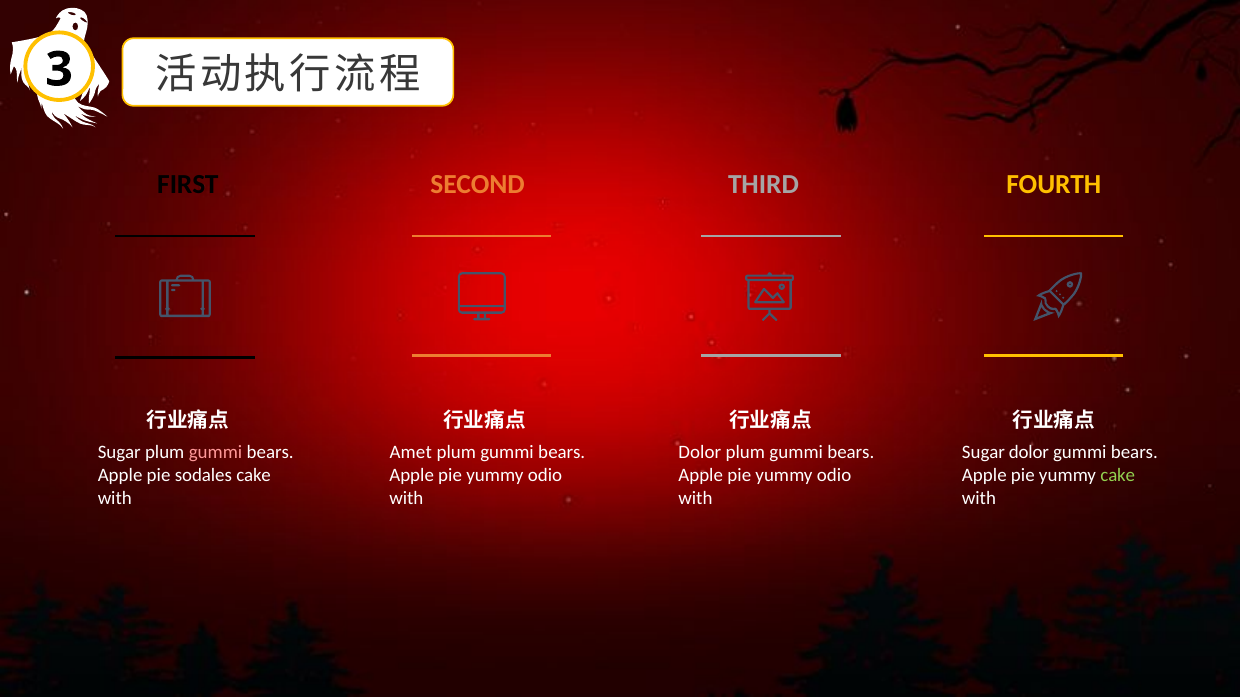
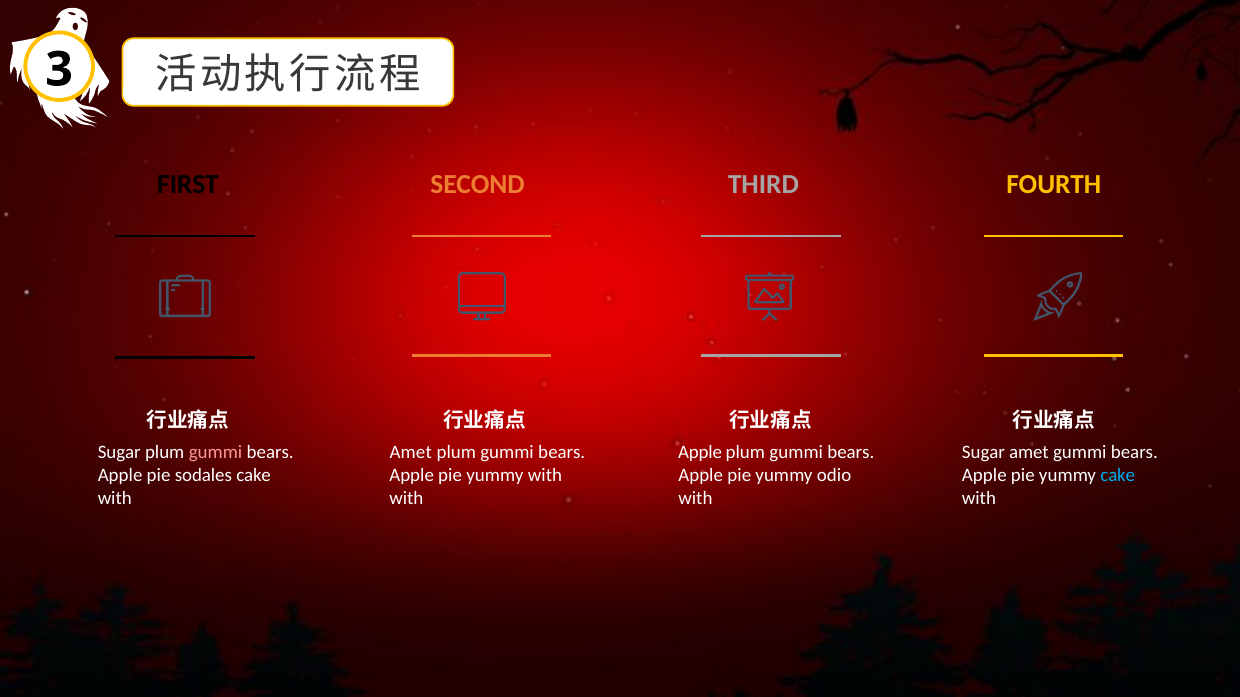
Dolor at (700, 453): Dolor -> Apple
Sugar dolor: dolor -> amet
odio at (545, 475): odio -> with
cake at (1118, 475) colour: light green -> light blue
